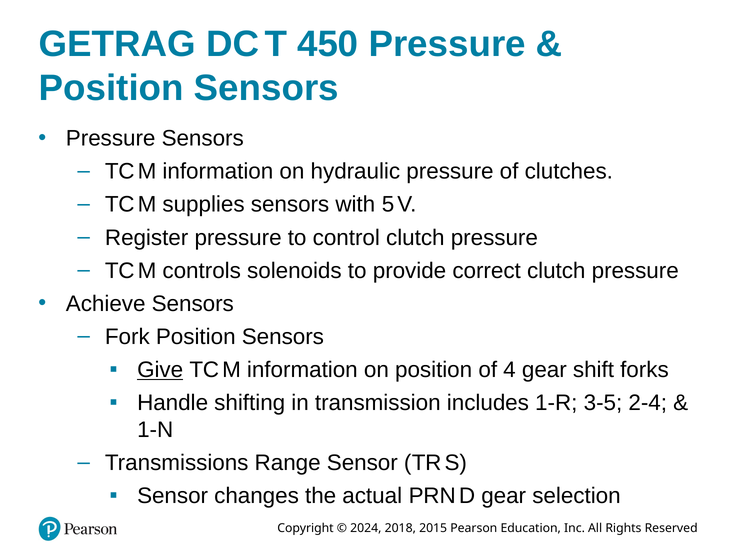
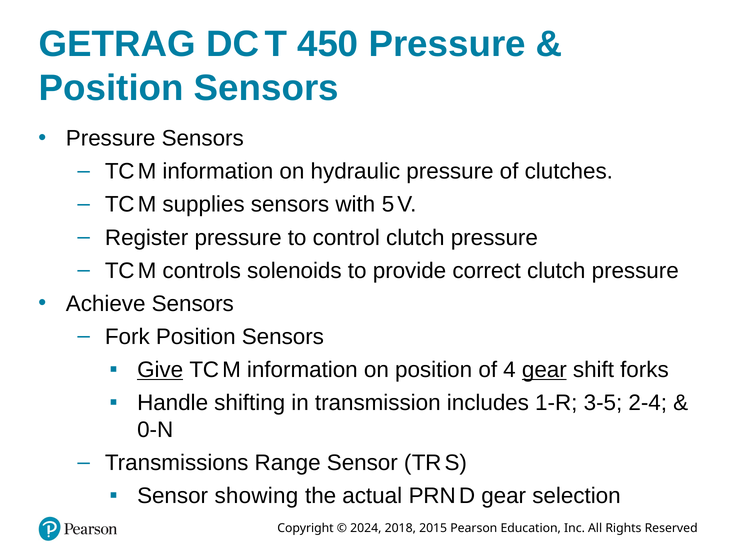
gear at (544, 370) underline: none -> present
1-N: 1-N -> 0-N
changes: changes -> showing
